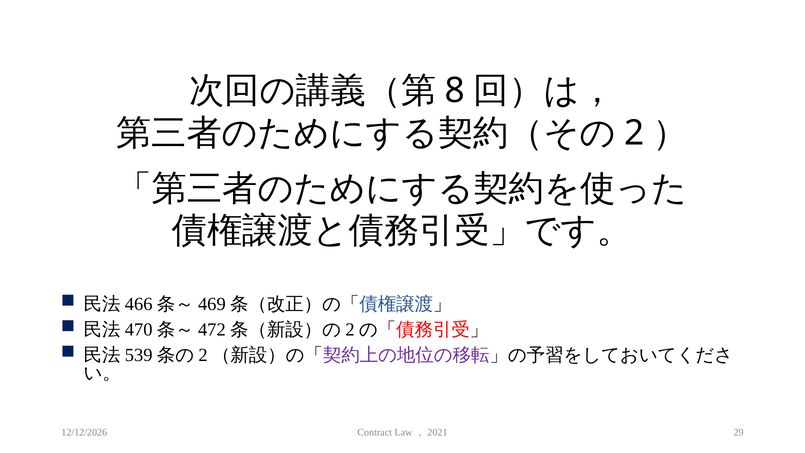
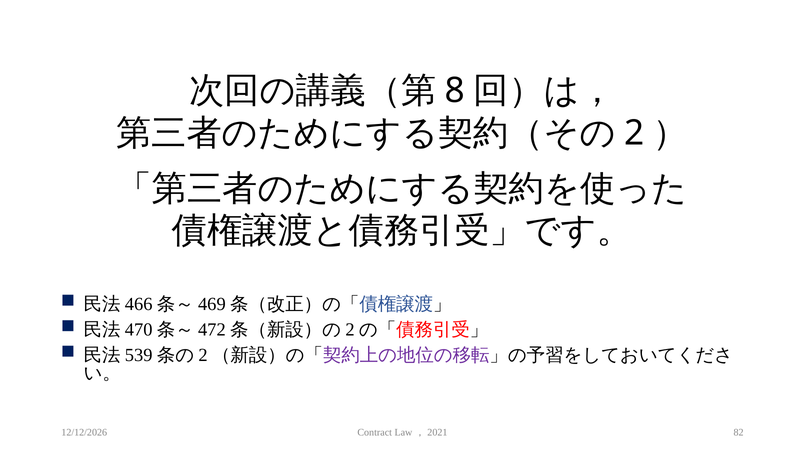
29: 29 -> 82
